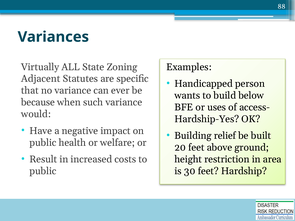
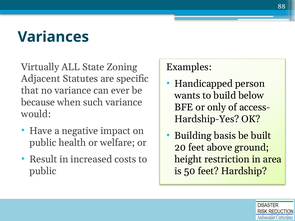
uses: uses -> only
relief: relief -> basis
30: 30 -> 50
